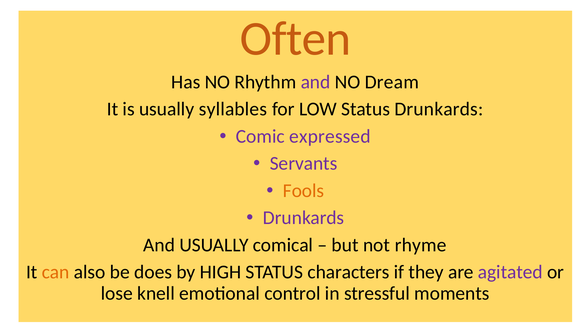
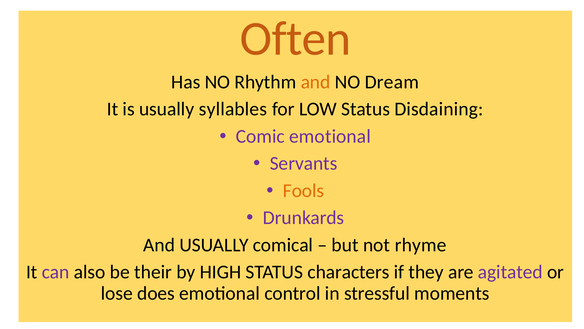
and at (316, 82) colour: purple -> orange
Status Drunkards: Drunkards -> Disdaining
Comic expressed: expressed -> emotional
can colour: orange -> purple
does: does -> their
knell: knell -> does
